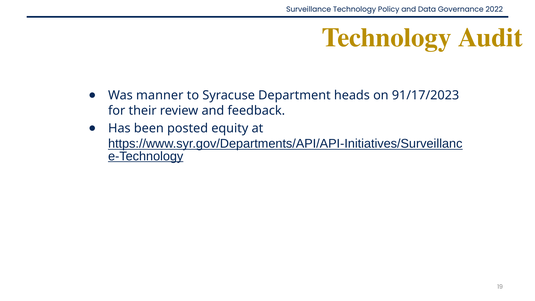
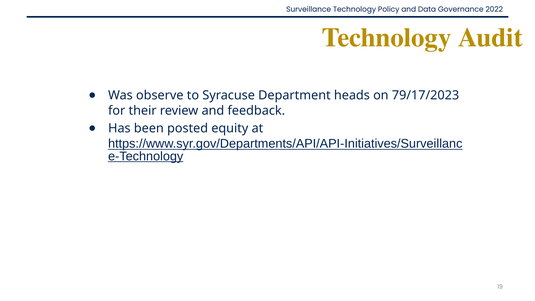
manner: manner -> observe
91/17/2023: 91/17/2023 -> 79/17/2023
